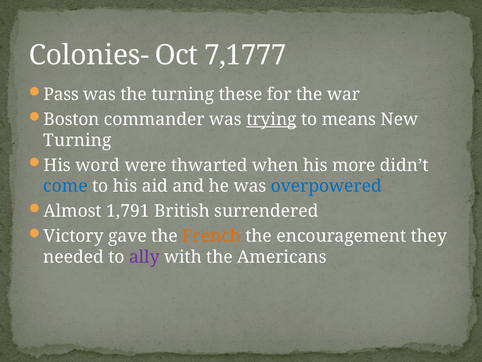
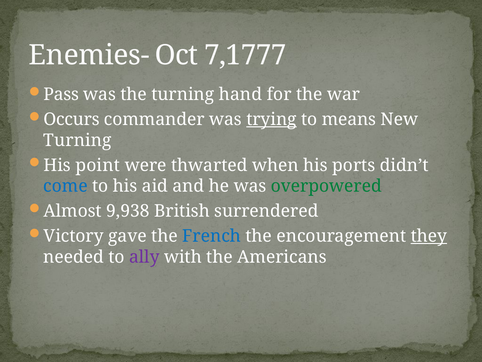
Colonies-: Colonies- -> Enemies-
these: these -> hand
Boston: Boston -> Occurs
word: word -> point
more: more -> ports
overpowered colour: blue -> green
1,791: 1,791 -> 9,938
French colour: orange -> blue
they underline: none -> present
